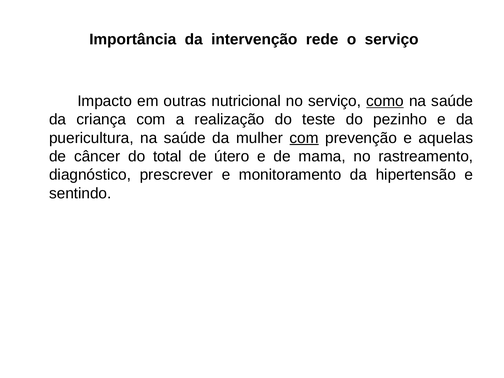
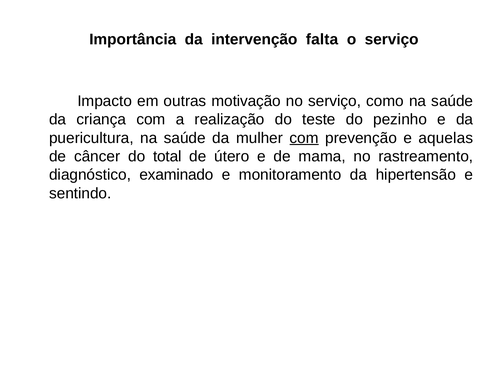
rede: rede -> falta
nutricional: nutricional -> motivação
como underline: present -> none
prescrever: prescrever -> examinado
